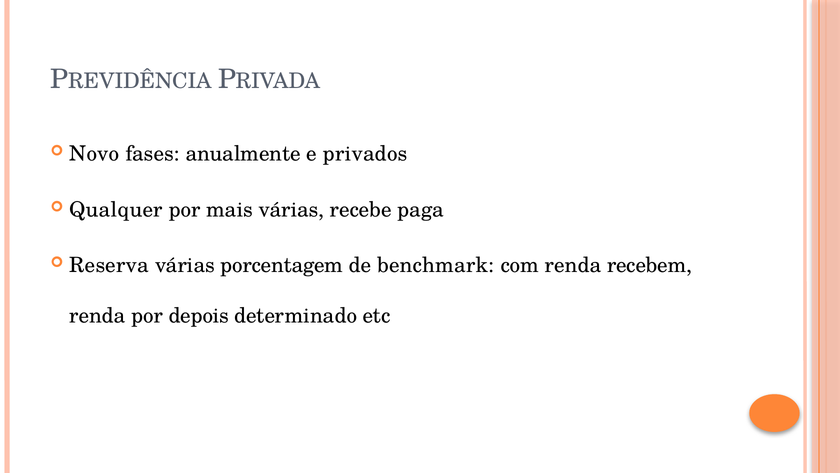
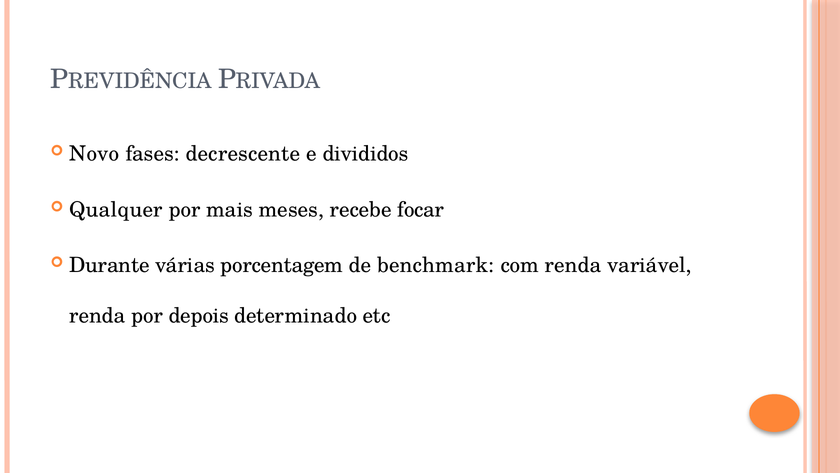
anualmente: anualmente -> decrescente
privados: privados -> divididos
mais várias: várias -> meses
paga: paga -> focar
Reserva: Reserva -> Durante
recebem: recebem -> variável
